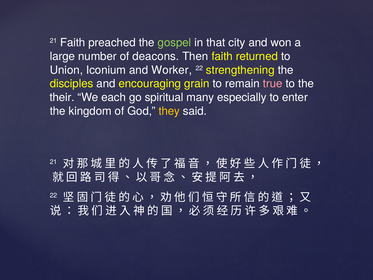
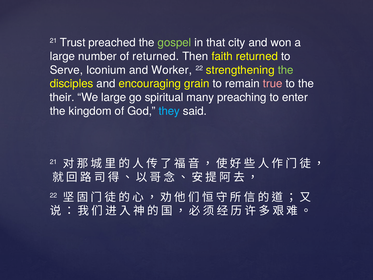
21 Faith: Faith -> Trust
of deacons: deacons -> returned
Union: Union -> Serve
the at (286, 70) colour: white -> light green
We each: each -> large
especially: especially -> preaching
they colour: yellow -> light blue
